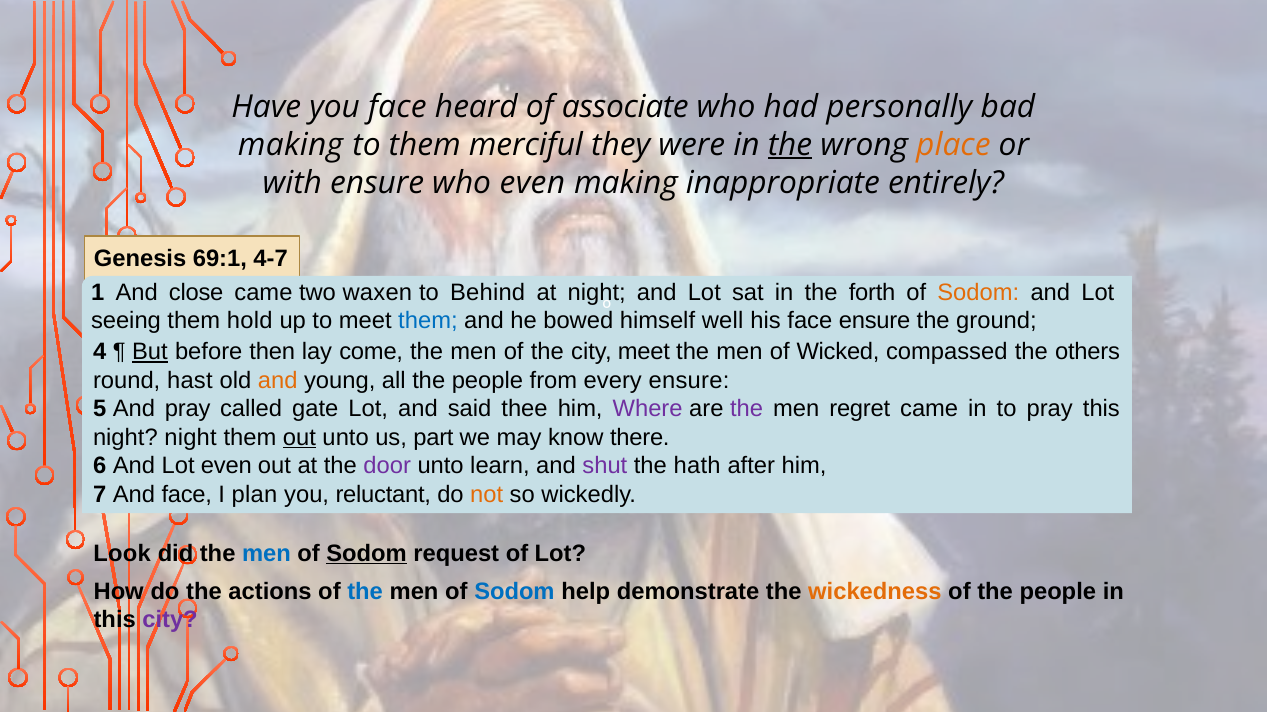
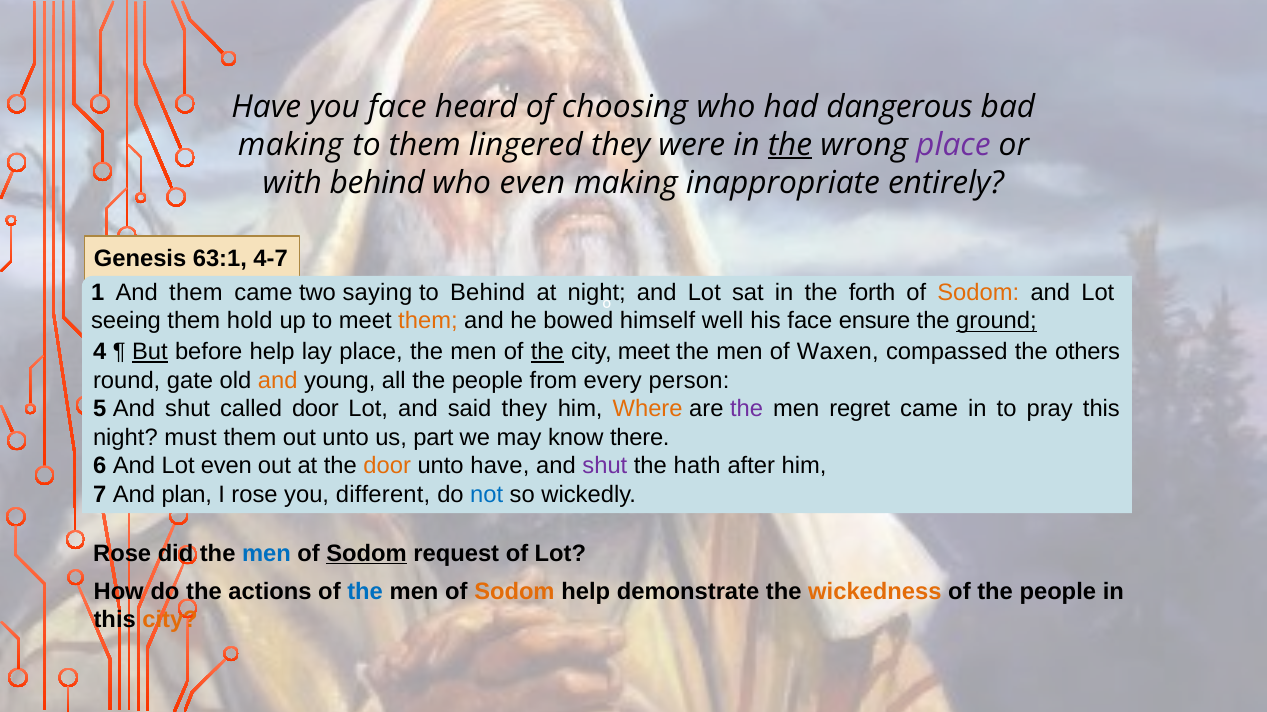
associate: associate -> choosing
personally: personally -> dangerous
merciful: merciful -> lingered
place at (953, 145) colour: orange -> purple
with ensure: ensure -> behind
69:1: 69:1 -> 63:1
And close: close -> them
waxen: waxen -> saying
them at (428, 321) colour: blue -> orange
ground underline: none -> present
before then: then -> help
lay come: come -> place
the at (547, 352) underline: none -> present
Wicked: Wicked -> Waxen
hast: hast -> gate
every ensure: ensure -> person
5 And pray: pray -> shut
called gate: gate -> door
said thee: thee -> they
Where colour: purple -> orange
night night: night -> must
out at (299, 438) underline: present -> none
door at (387, 466) colour: purple -> orange
unto learn: learn -> have
And face: face -> plan
I plan: plan -> rose
reluctant: reluctant -> different
not colour: orange -> blue
Look at (122, 554): Look -> Rose
Sodom at (514, 592) colour: blue -> orange
city at (170, 621) colour: purple -> orange
